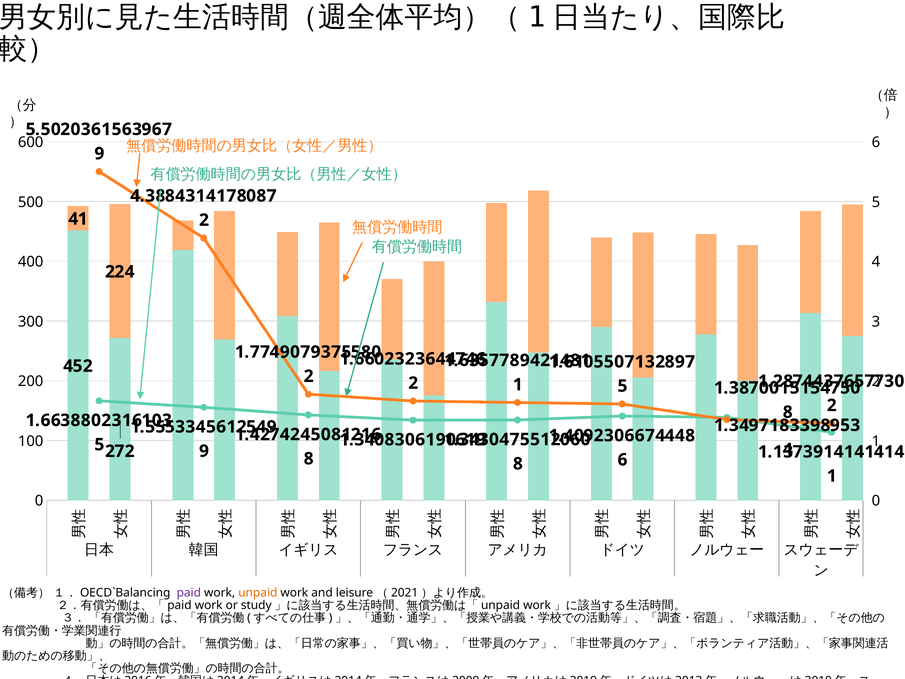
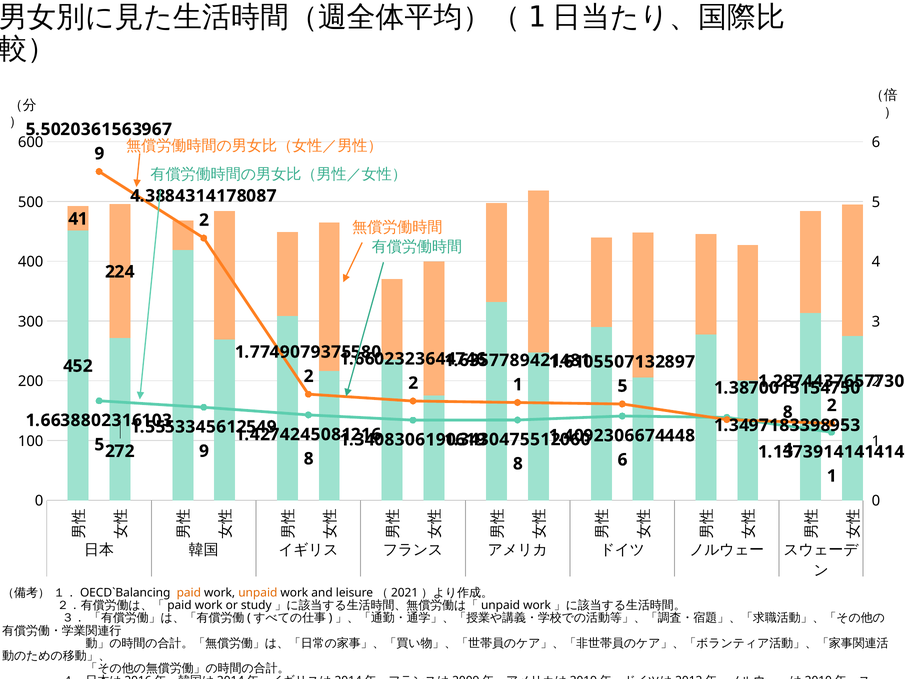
paid colour: purple -> orange
